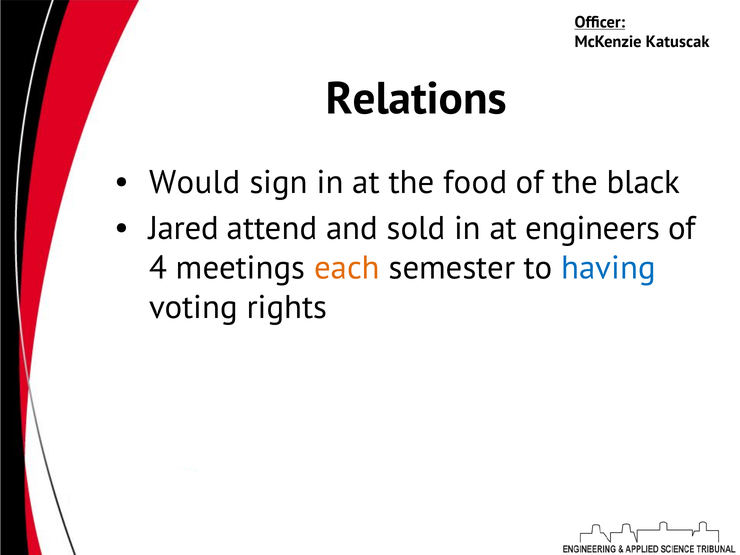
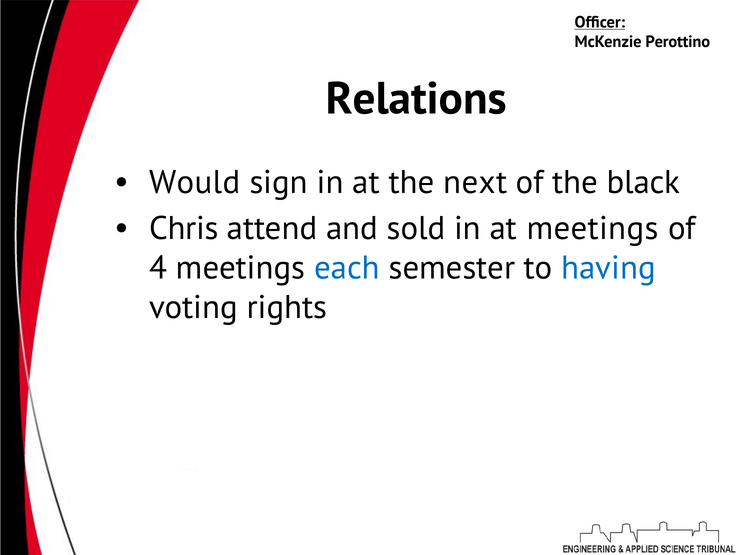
Katuscak: Katuscak -> Perottino
food: food -> next
Jared: Jared -> Chris
at engineers: engineers -> meetings
each colour: orange -> blue
